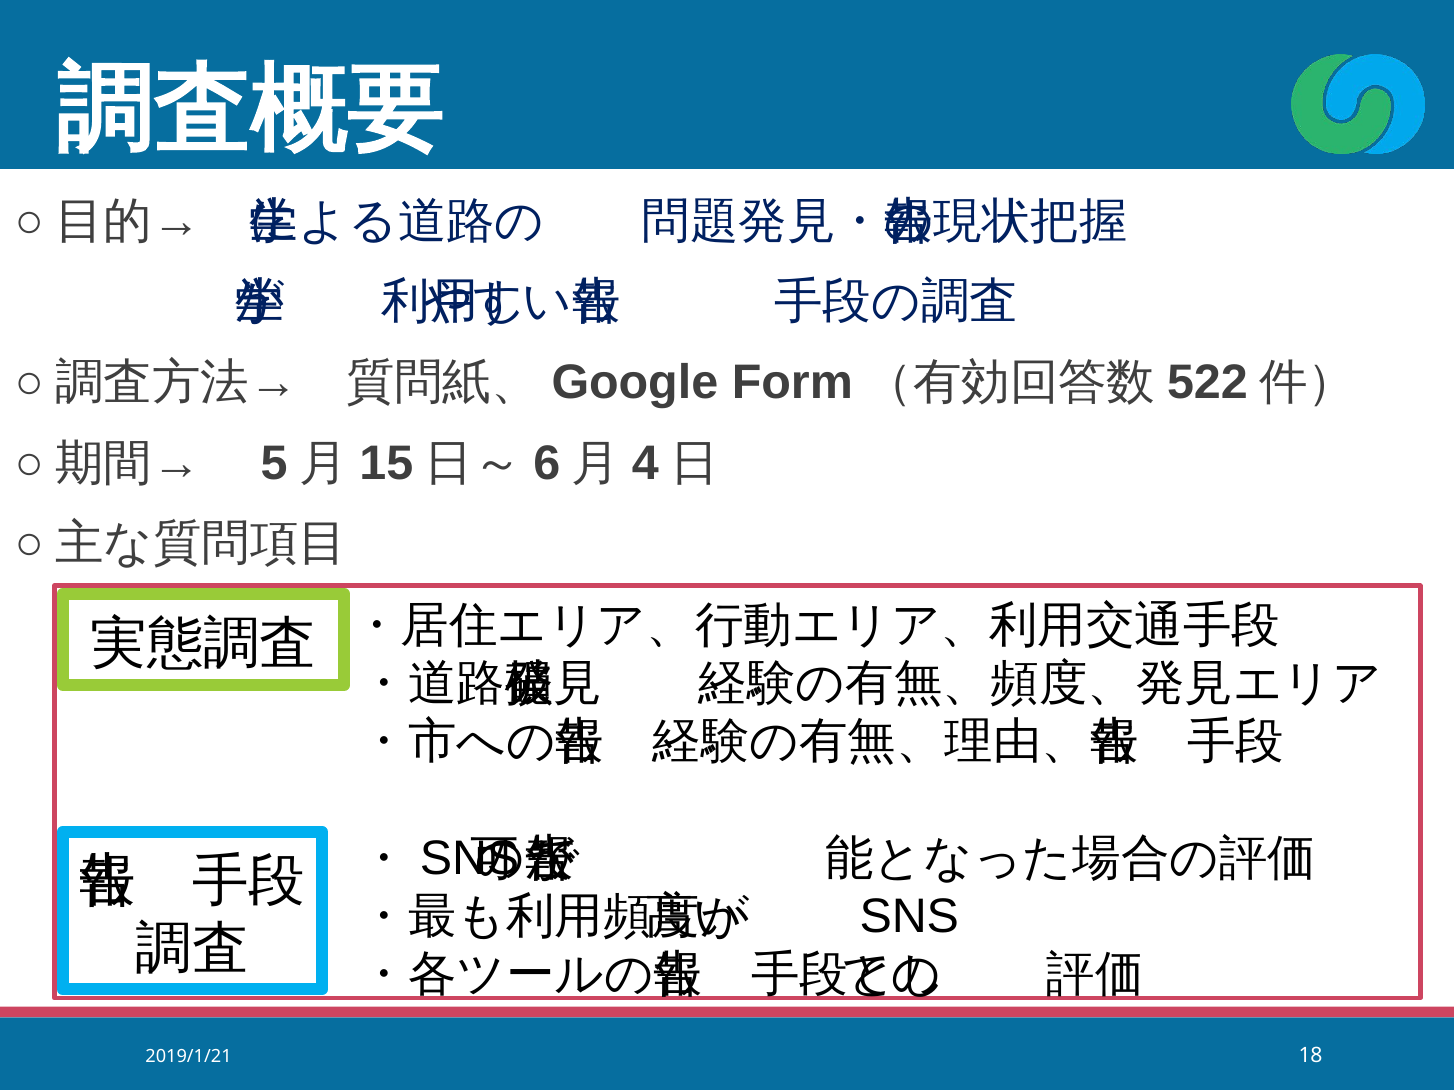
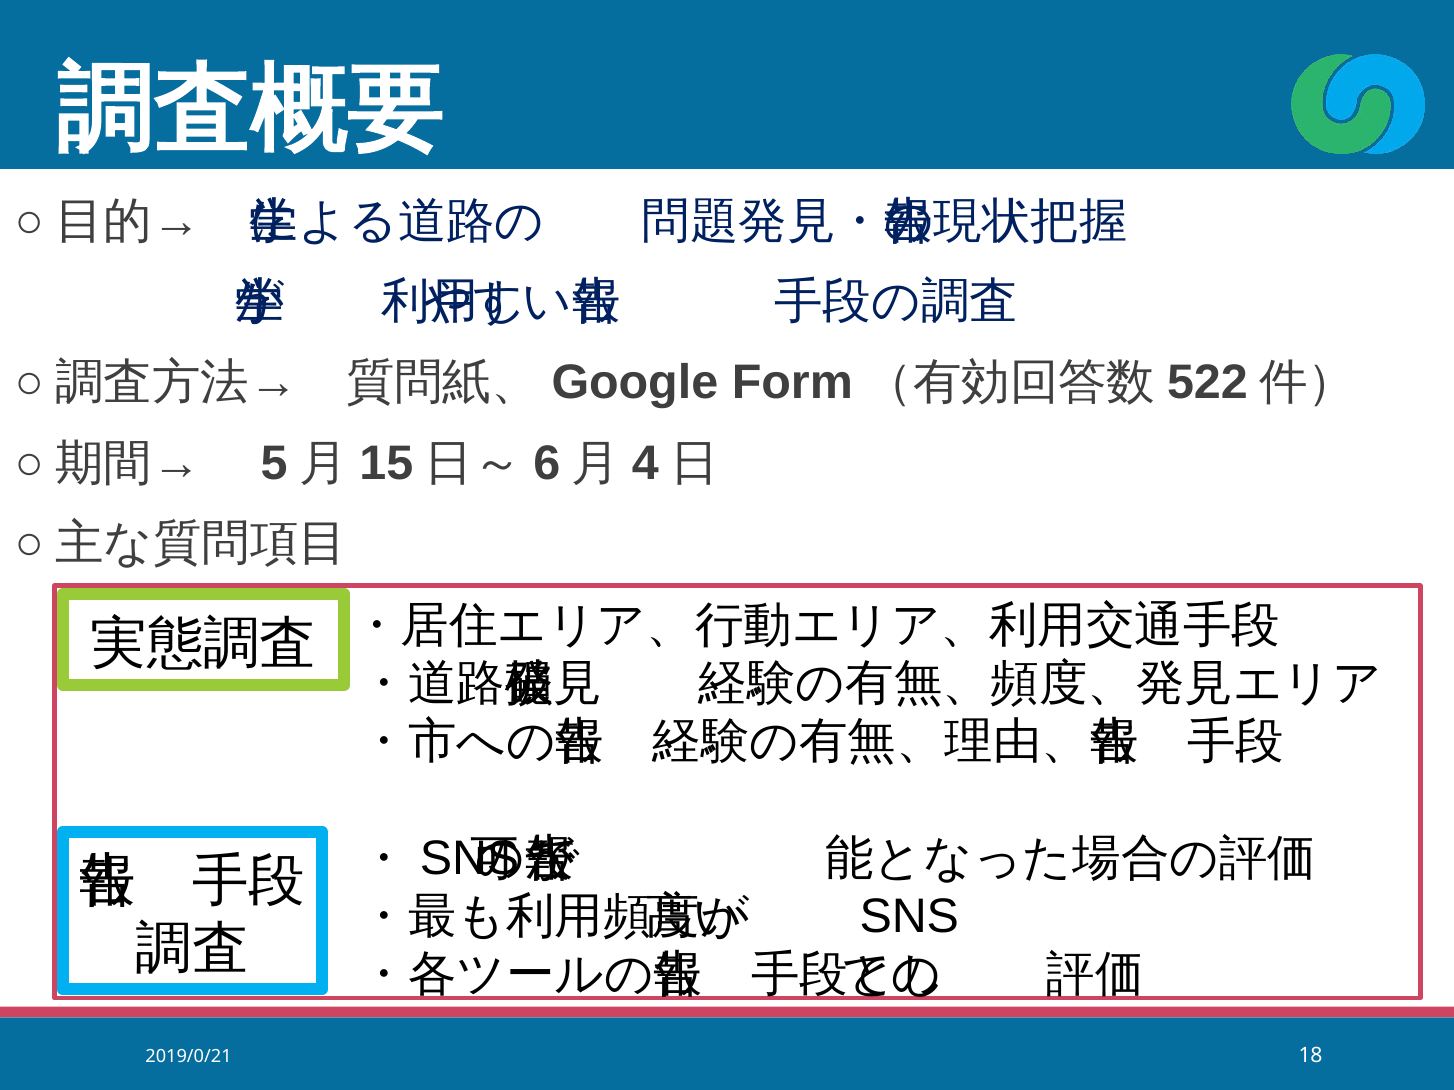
2019/1/21: 2019/1/21 -> 2019/0/21
